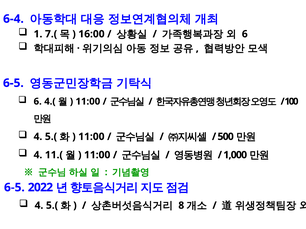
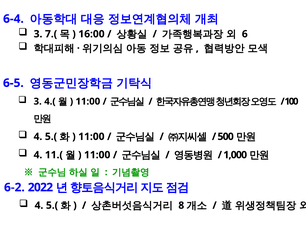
1 at (38, 34): 1 -> 3
6 at (38, 102): 6 -> 3
6-5 at (14, 188): 6-5 -> 6-2
